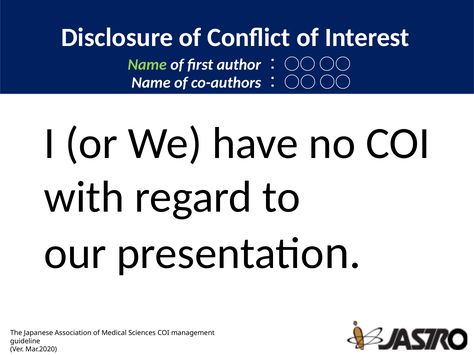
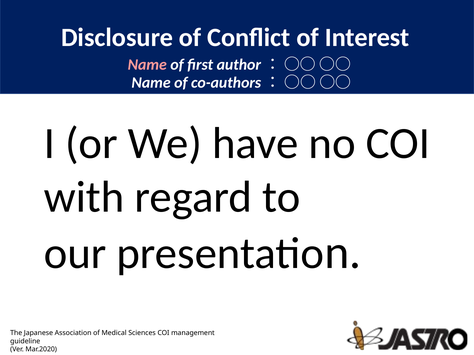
Name at (147, 65) colour: light green -> pink
